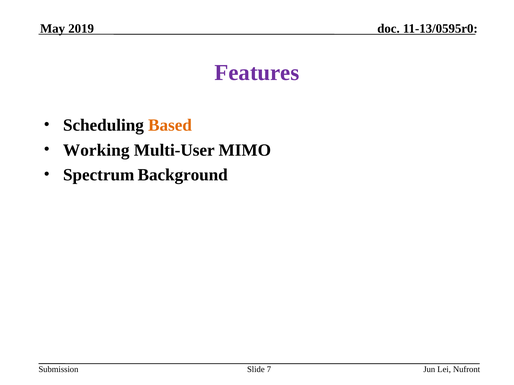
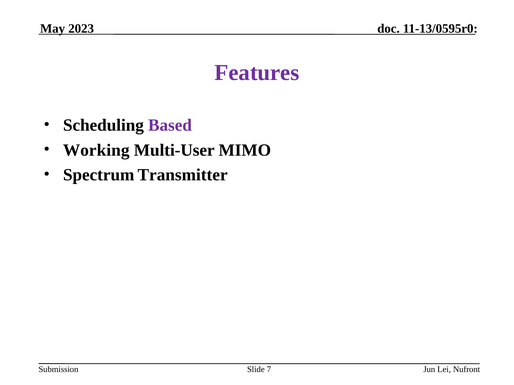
2019: 2019 -> 2023
Based colour: orange -> purple
Background: Background -> Transmitter
